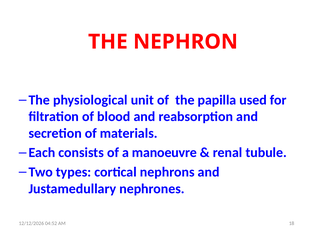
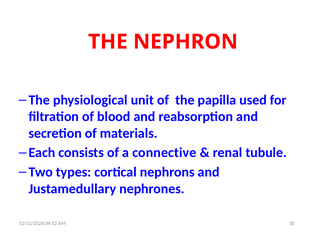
manoeuvre: manoeuvre -> connective
